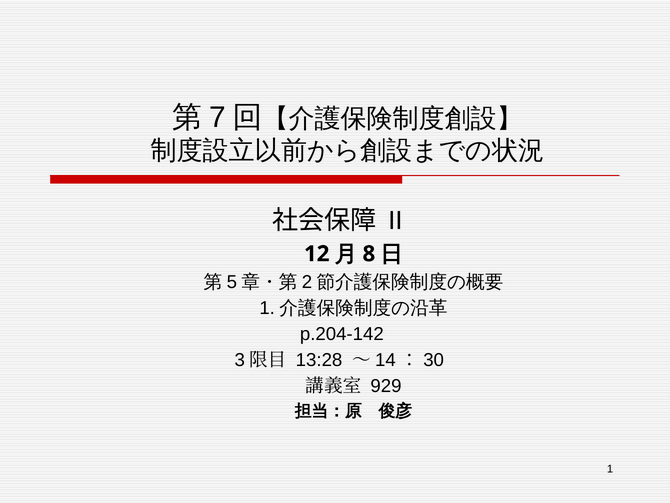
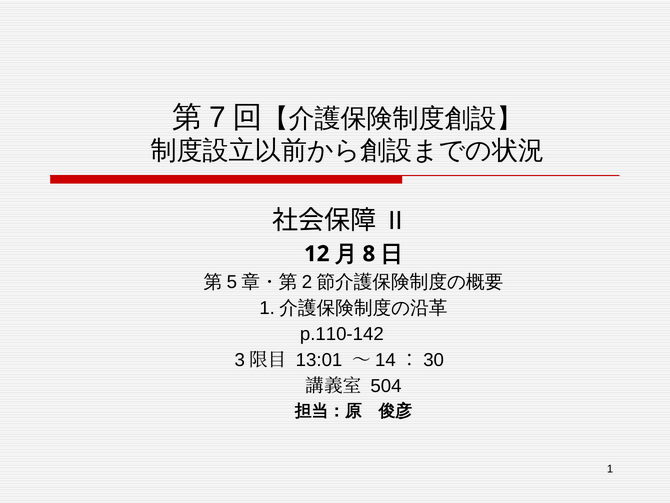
p.204-142: p.204-142 -> p.110-142
13:28: 13:28 -> 13:01
929: 929 -> 504
